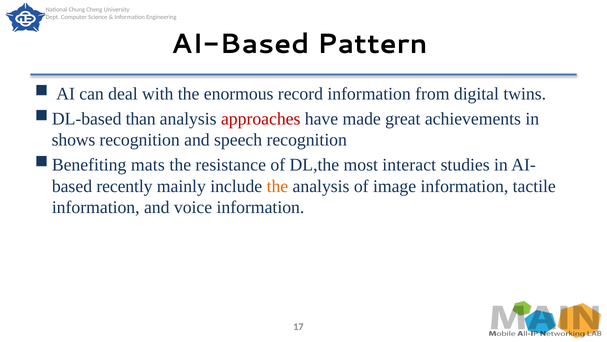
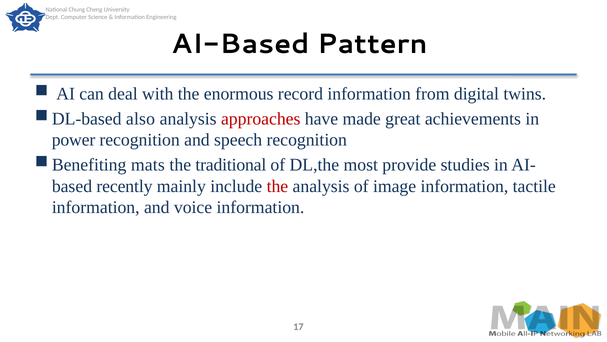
than: than -> also
shows: shows -> power
resistance: resistance -> traditional
interact: interact -> provide
the at (277, 186) colour: orange -> red
